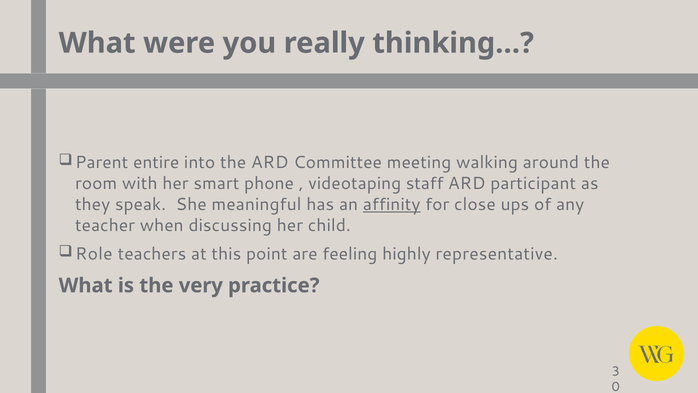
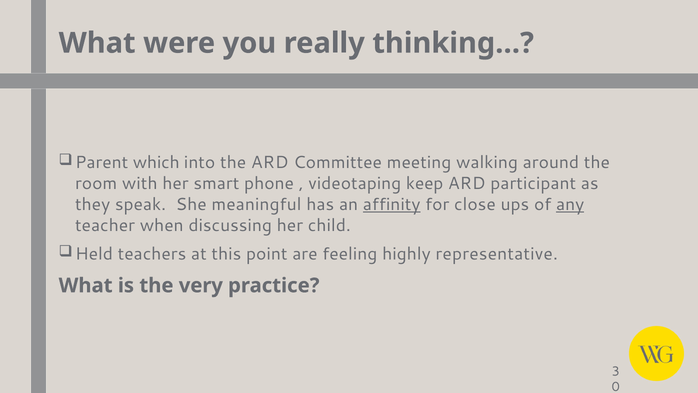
entire: entire -> which
staff: staff -> keep
any underline: none -> present
Role: Role -> Held
